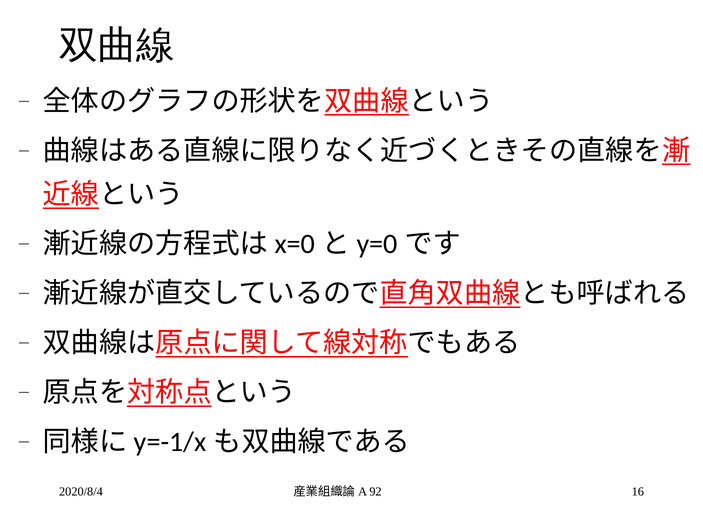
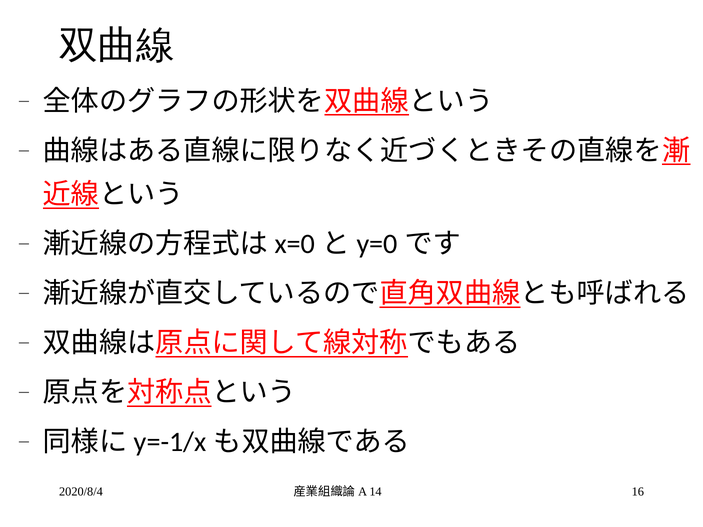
92: 92 -> 14
